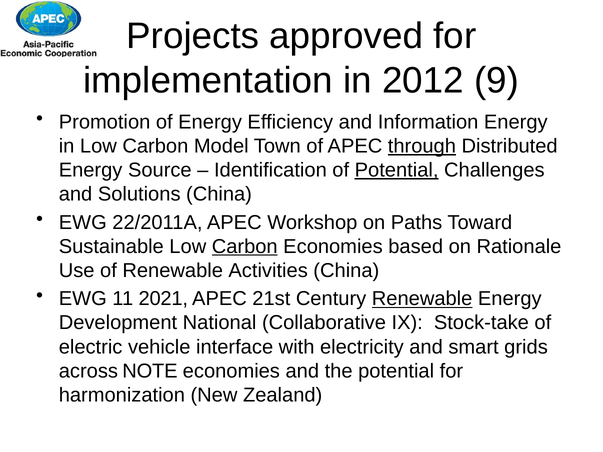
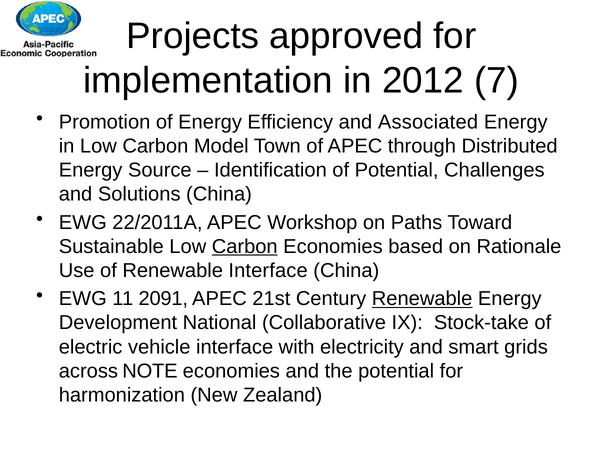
9: 9 -> 7
Information: Information -> Associated
through underline: present -> none
Potential at (397, 170) underline: present -> none
Renewable Activities: Activities -> Interface
2021: 2021 -> 2091
